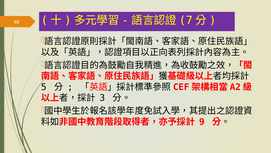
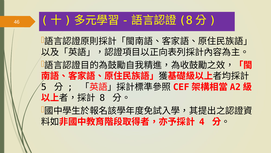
7 at (186, 20): 7 -> 8
3 at (102, 98): 3 -> 8
9: 9 -> 4
